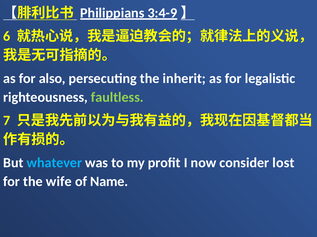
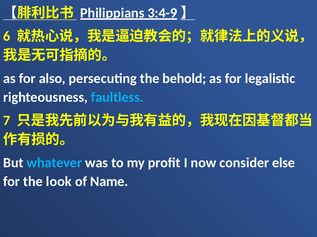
inherit: inherit -> behold
faultless colour: light green -> light blue
lost: lost -> else
wife: wife -> look
